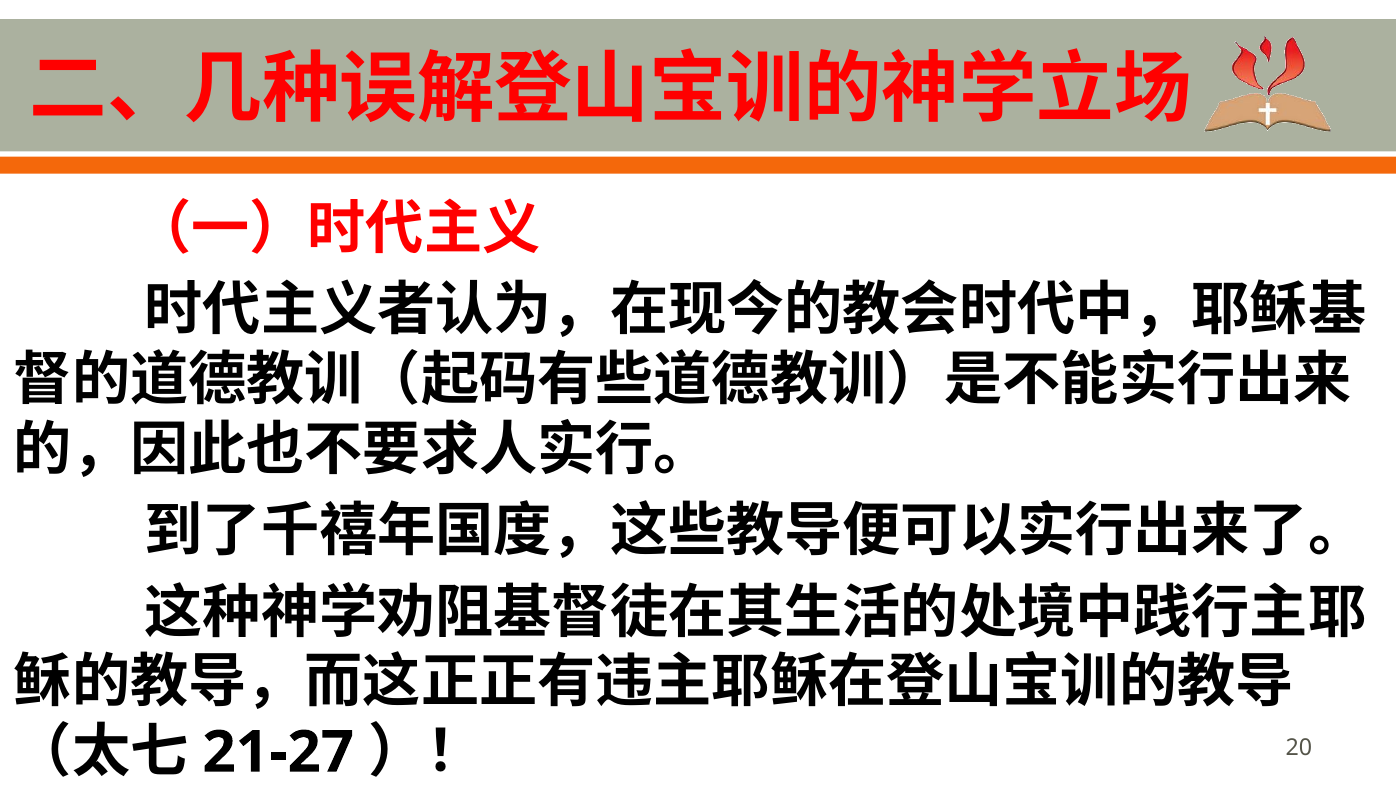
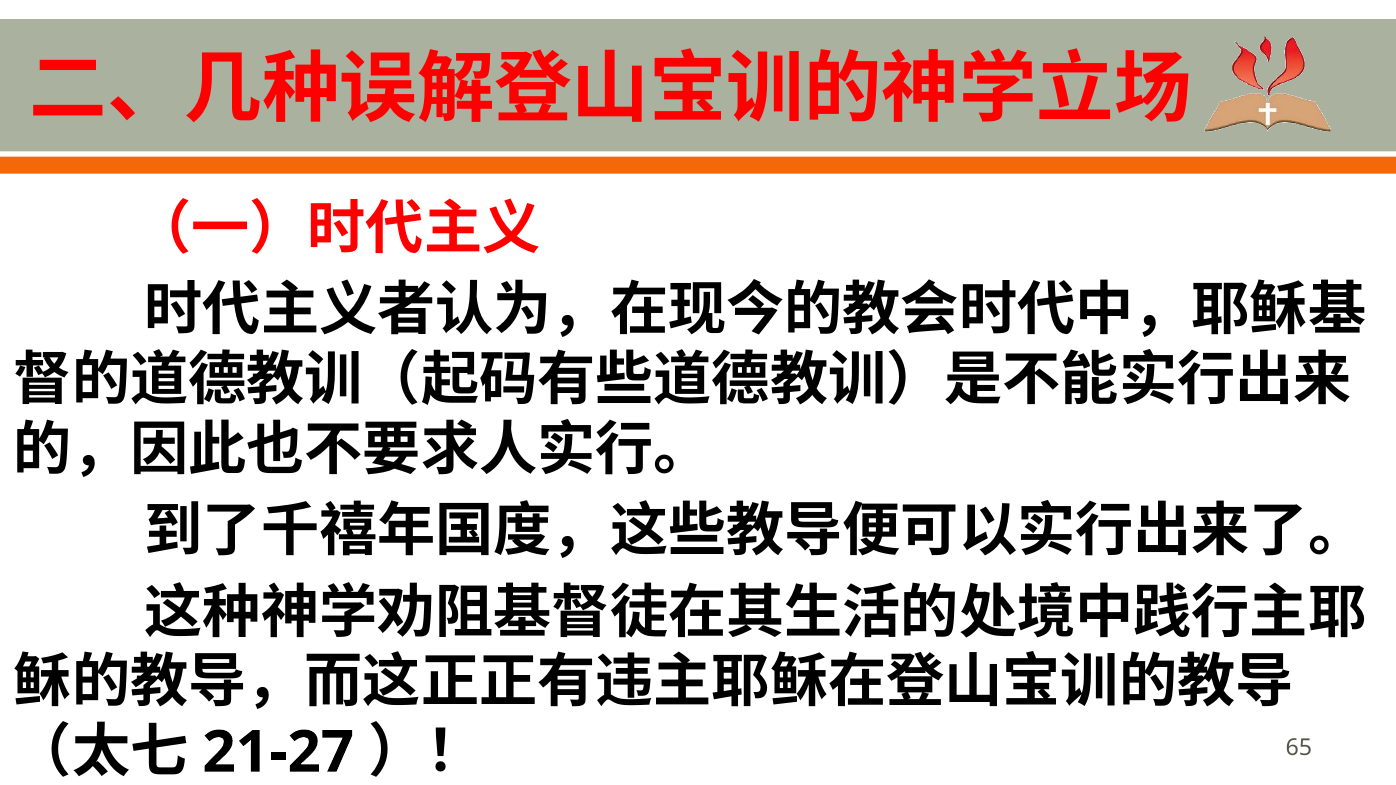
20: 20 -> 65
